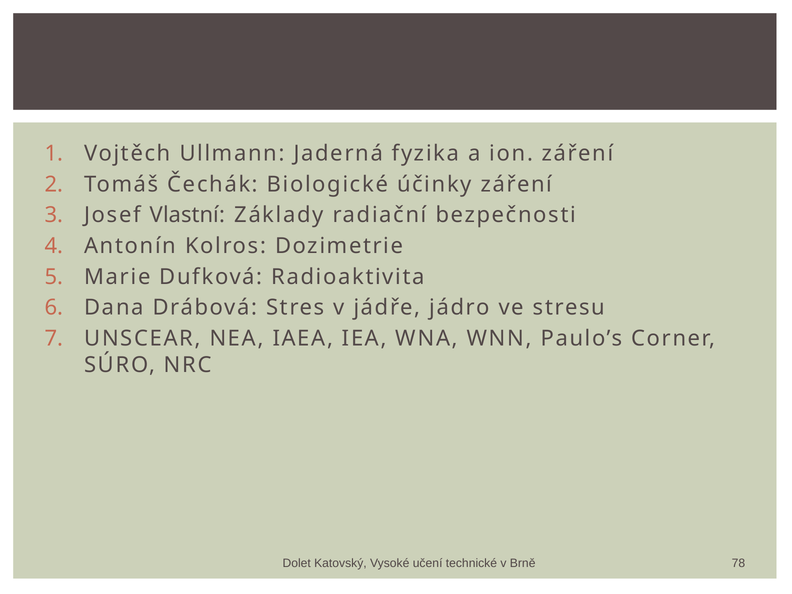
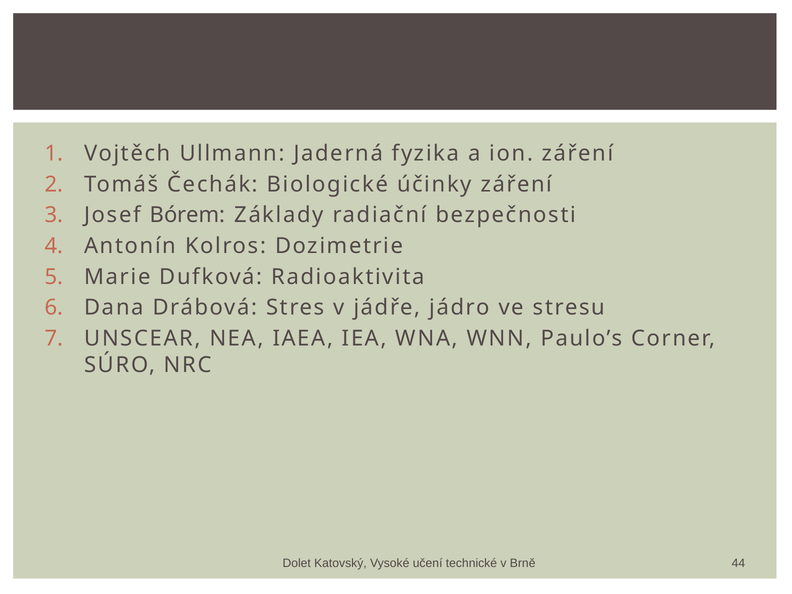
Vlastní: Vlastní -> Bórem
78: 78 -> 44
